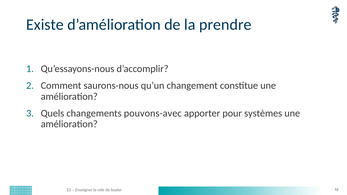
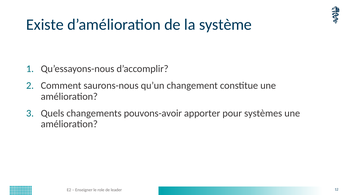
prendre: prendre -> système
pouvons-avec: pouvons-avec -> pouvons-avoir
